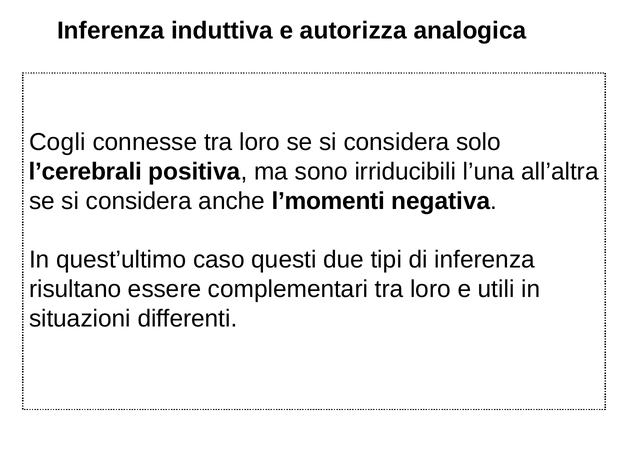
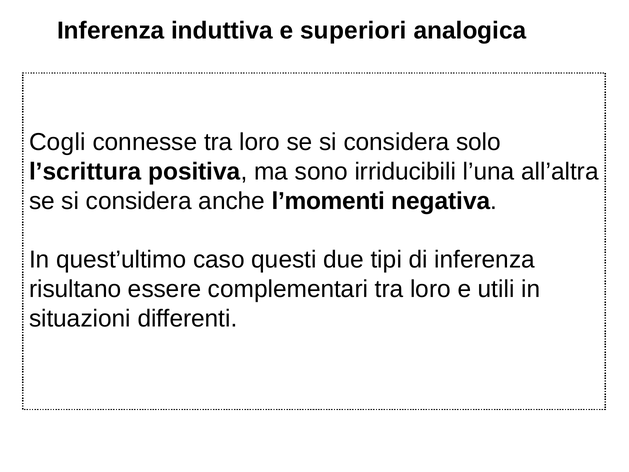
autorizza: autorizza -> superiori
l’cerebrali: l’cerebrali -> l’scrittura
